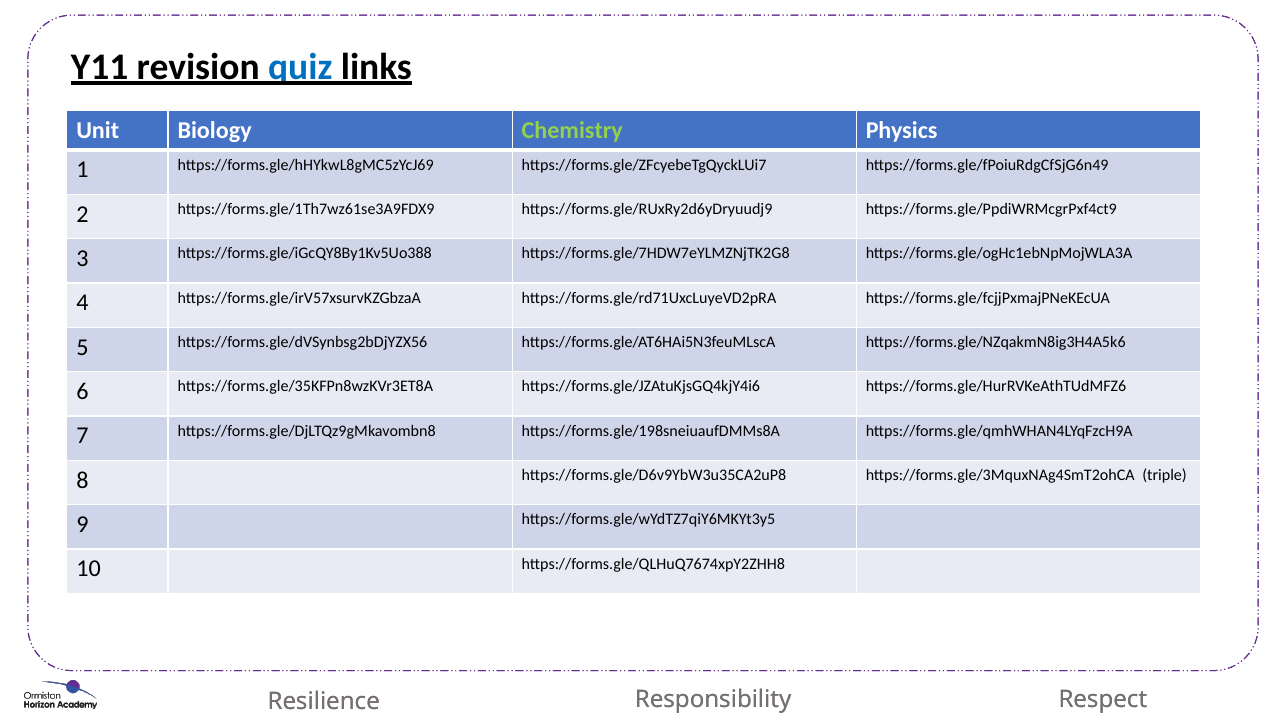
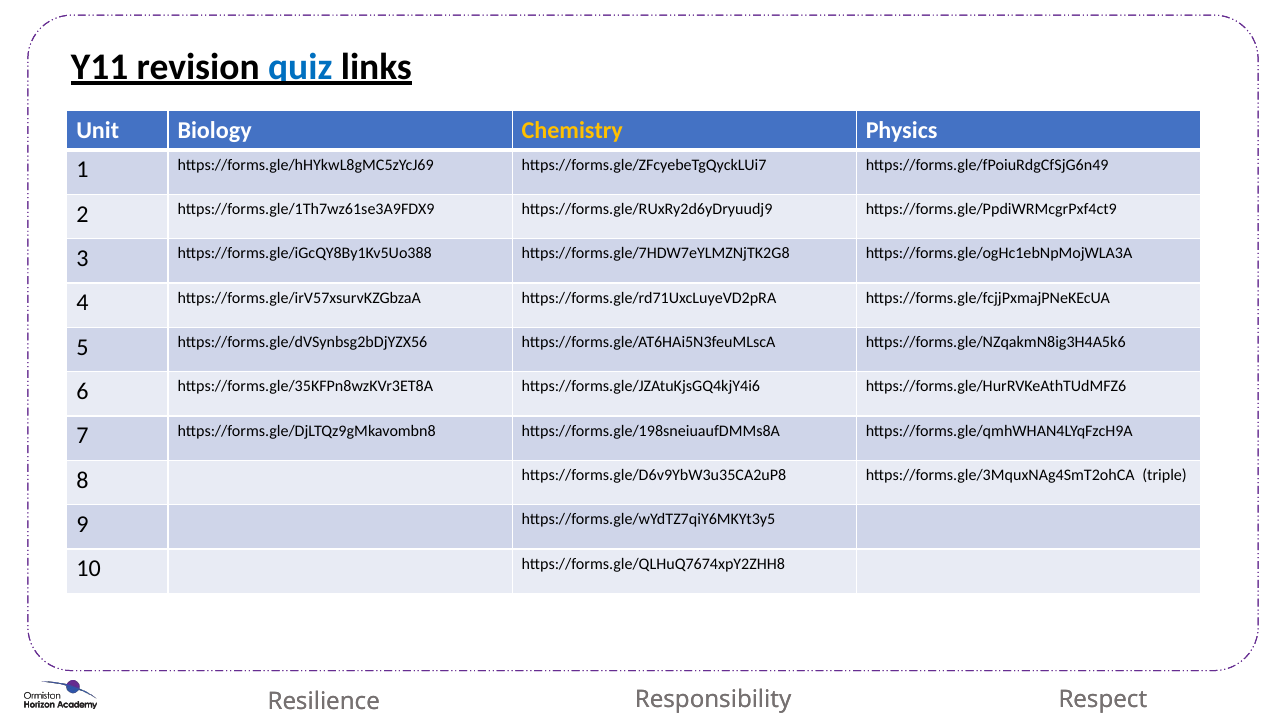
Chemistry colour: light green -> yellow
